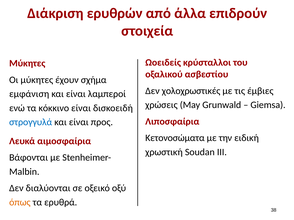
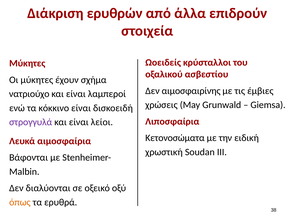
χολοχρωστικές: χολοχρωστικές -> αιμοσφαιρίνης
εμφάνιση: εμφάνιση -> νατριούχο
στρογγυλά colour: blue -> purple
προς: προς -> λείοι
